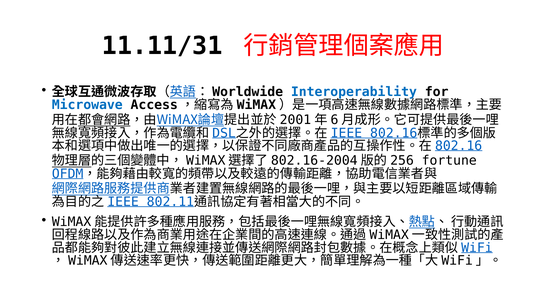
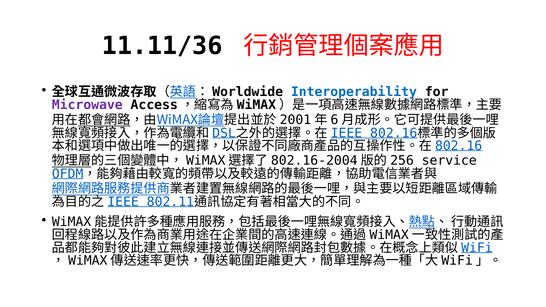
11.11/31: 11.11/31 -> 11.11/36
Microwave colour: blue -> purple
fortune: fortune -> service
